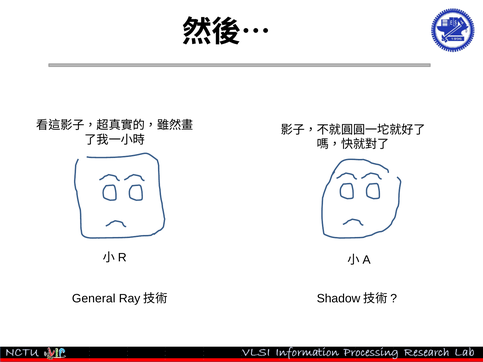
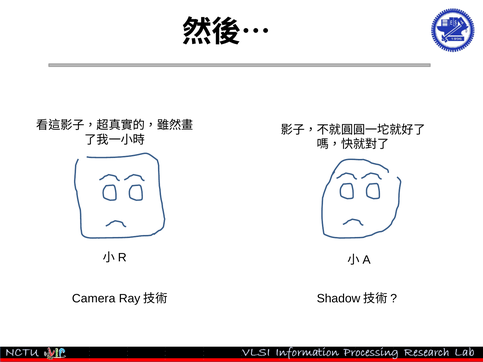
General: General -> Camera
